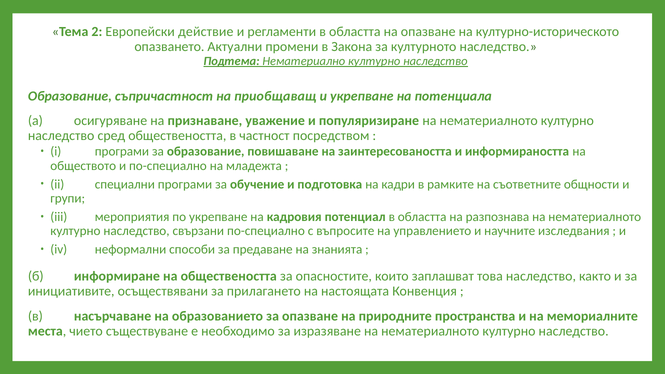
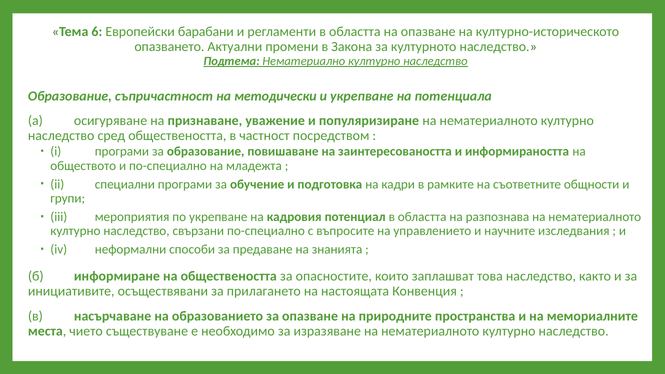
2: 2 -> 6
действие: действие -> барабани
приобщаващ: приобщаващ -> методически
